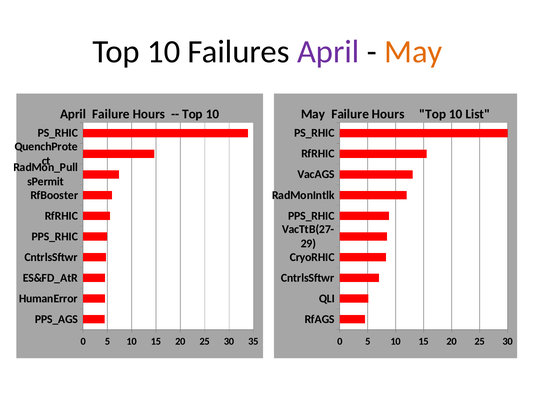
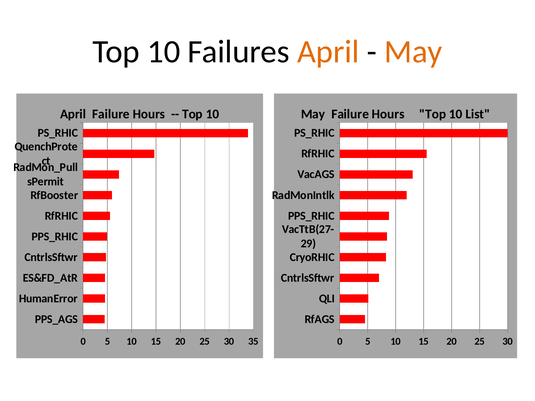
April at (328, 52) colour: purple -> orange
